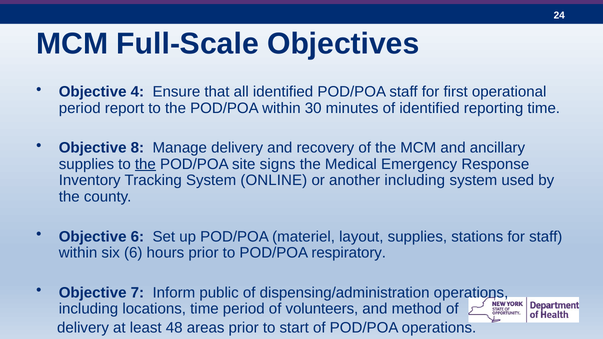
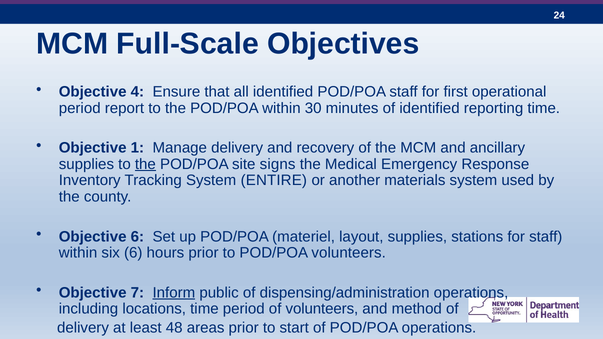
8: 8 -> 1
ONLINE: ONLINE -> ENTIRE
another including: including -> materials
POD/POA respiratory: respiratory -> volunteers
Inform underline: none -> present
